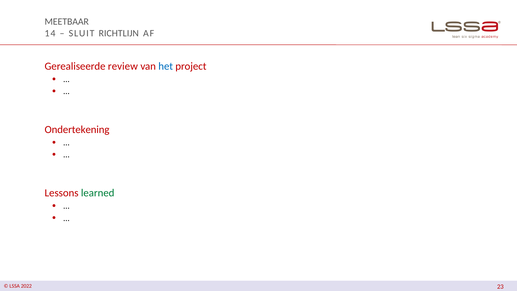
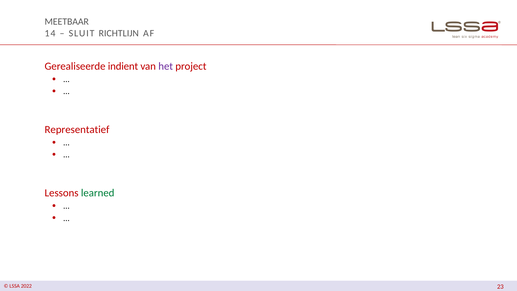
review: review -> indient
het colour: blue -> purple
Ondertekening: Ondertekening -> Representatief
